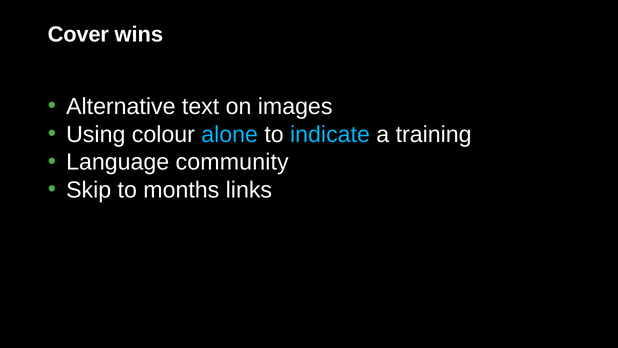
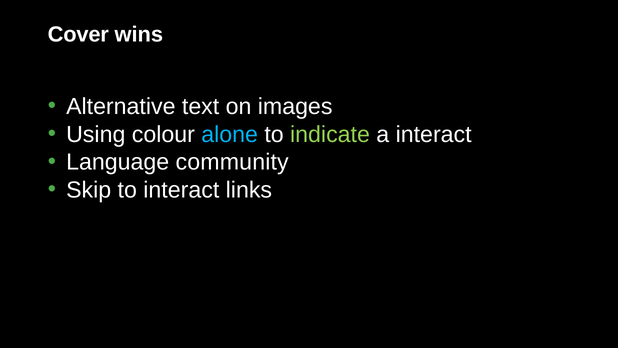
indicate colour: light blue -> light green
a training: training -> interact
to months: months -> interact
